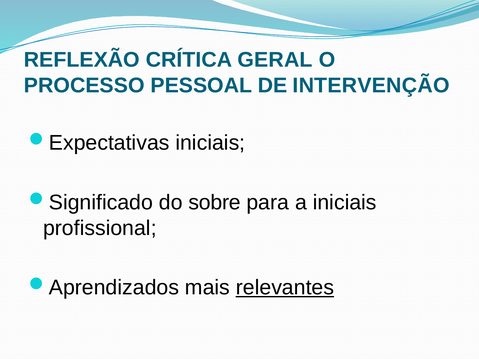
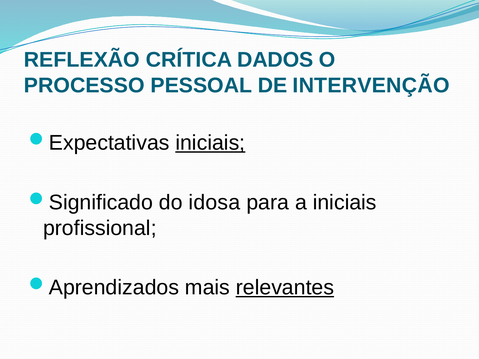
GERAL: GERAL -> DADOS
iniciais at (210, 143) underline: none -> present
sobre: sobre -> idosa
